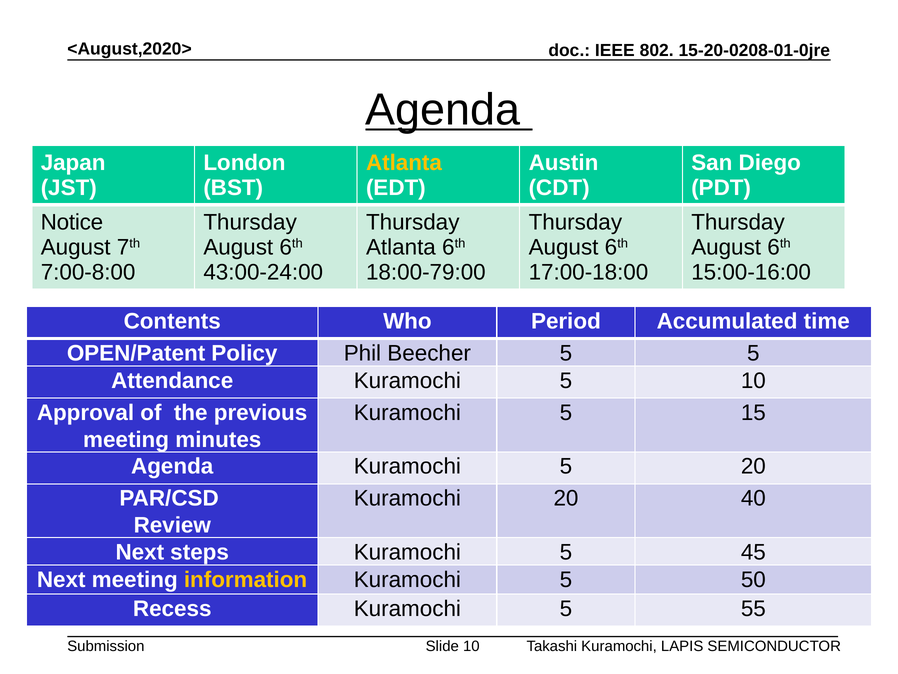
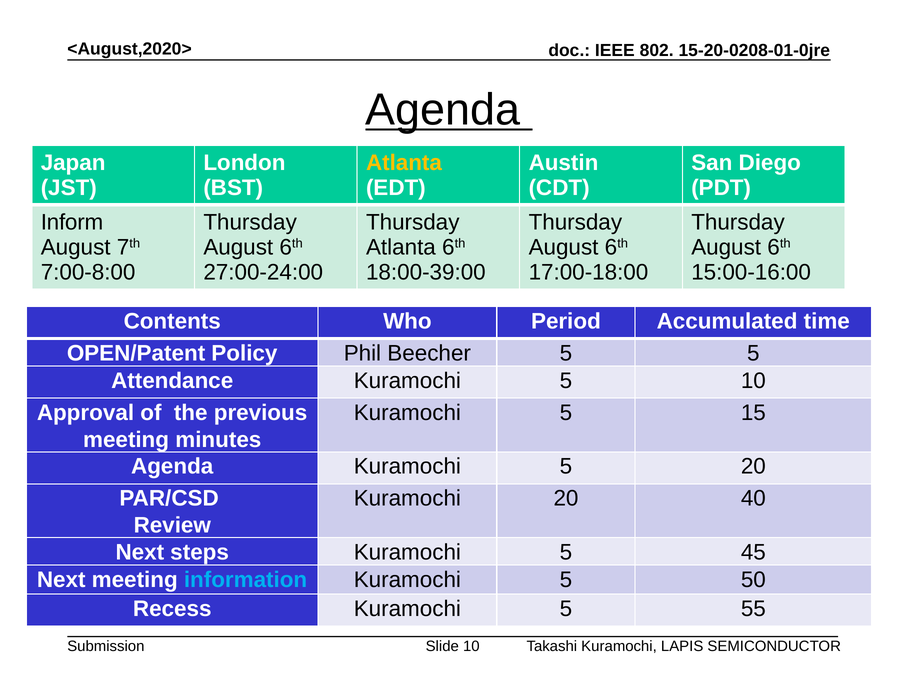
Notice: Notice -> Inform
43:00-24:00: 43:00-24:00 -> 27:00-24:00
18:00-79:00: 18:00-79:00 -> 18:00-39:00
information colour: yellow -> light blue
